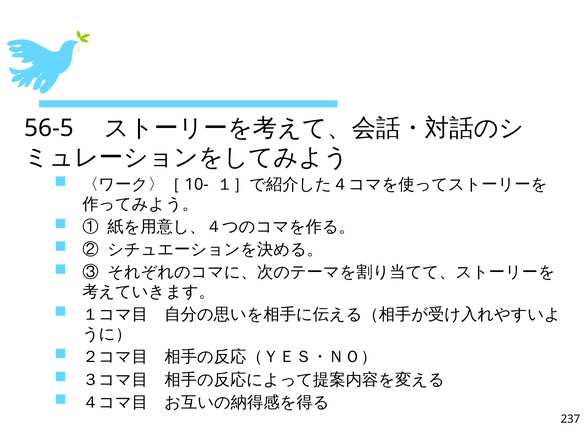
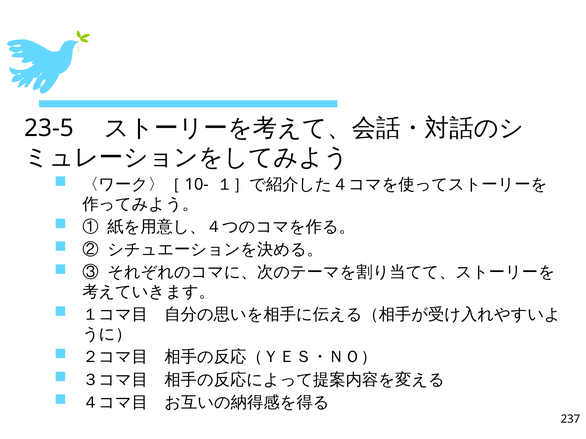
56-5: 56-5 -> 23-5
